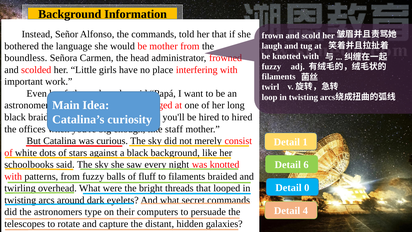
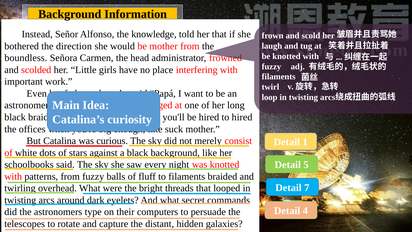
the commands: commands -> knowledge
language: language -> direction
staff: staff -> suck
6: 6 -> 5
0: 0 -> 7
